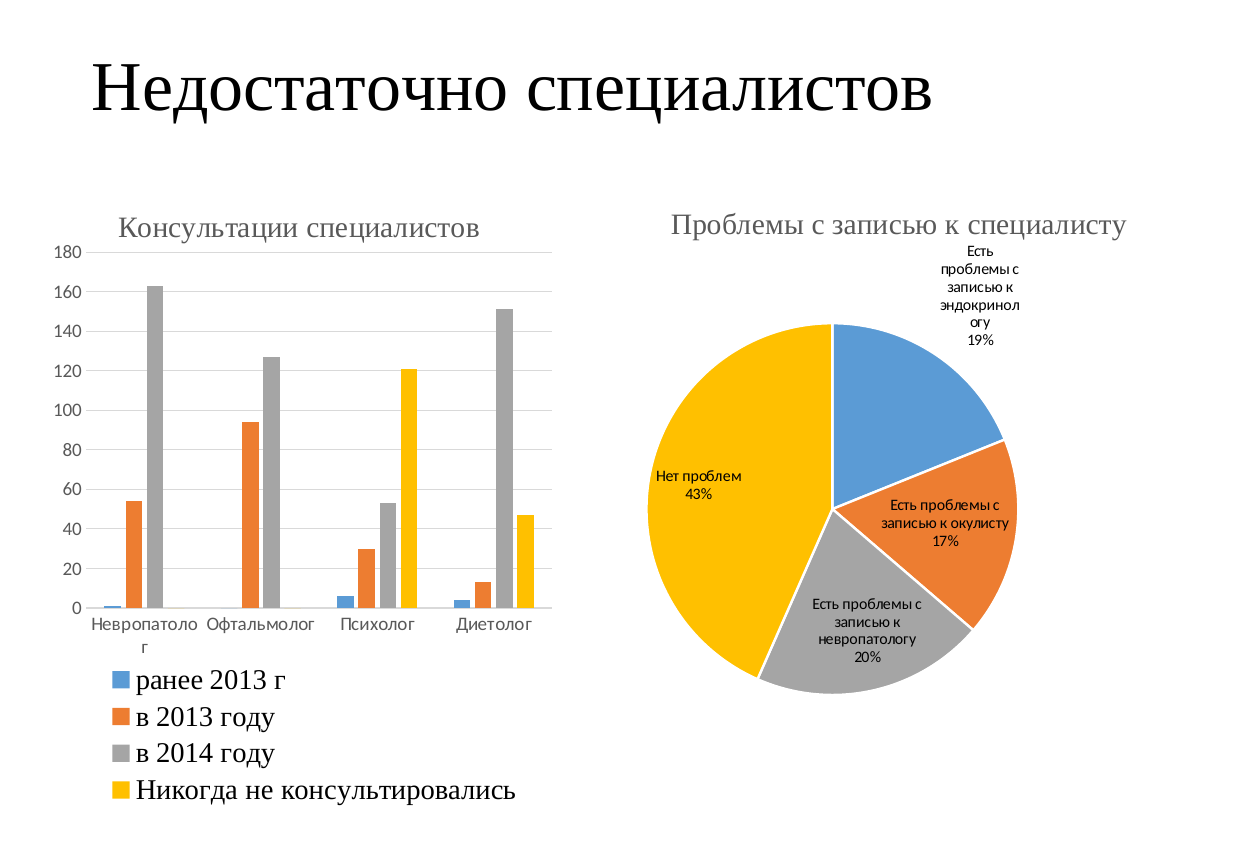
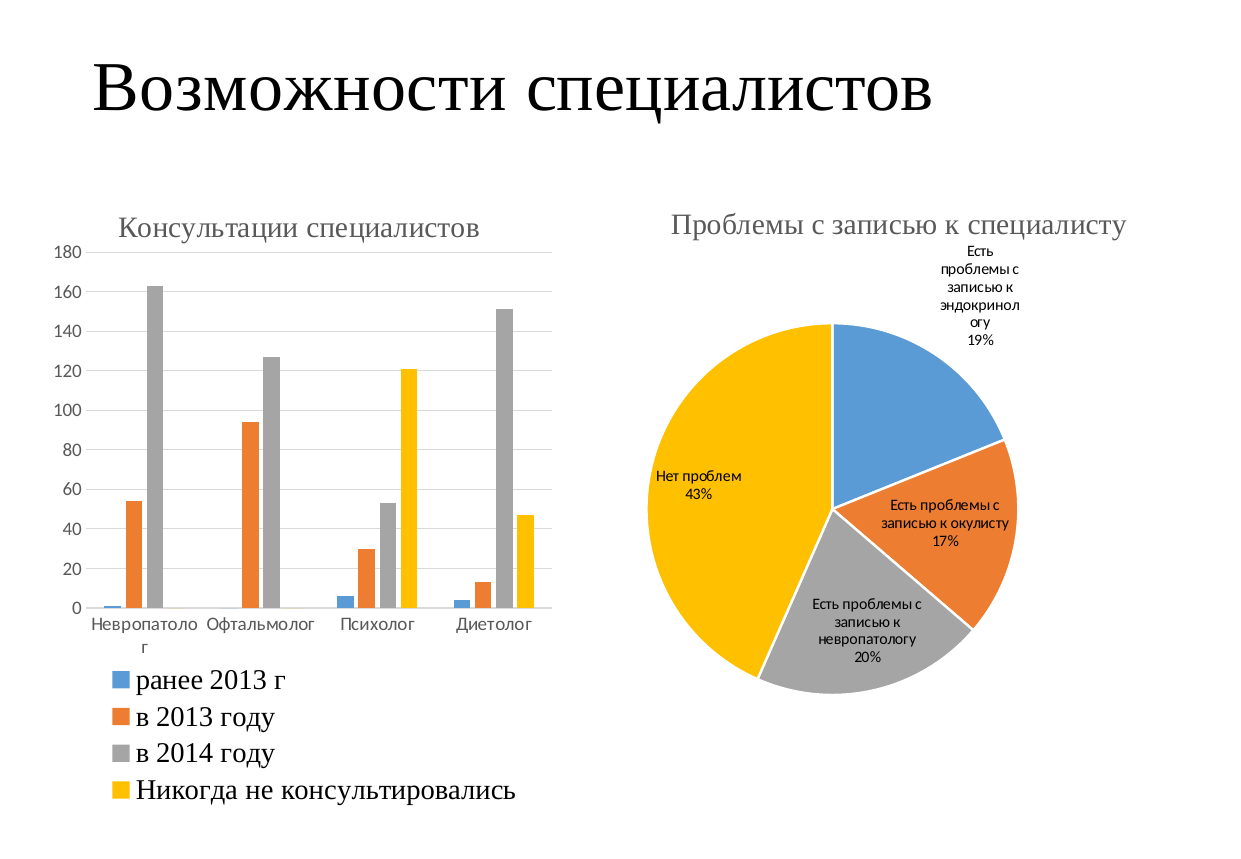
Недостаточно: Недостаточно -> Возможности
